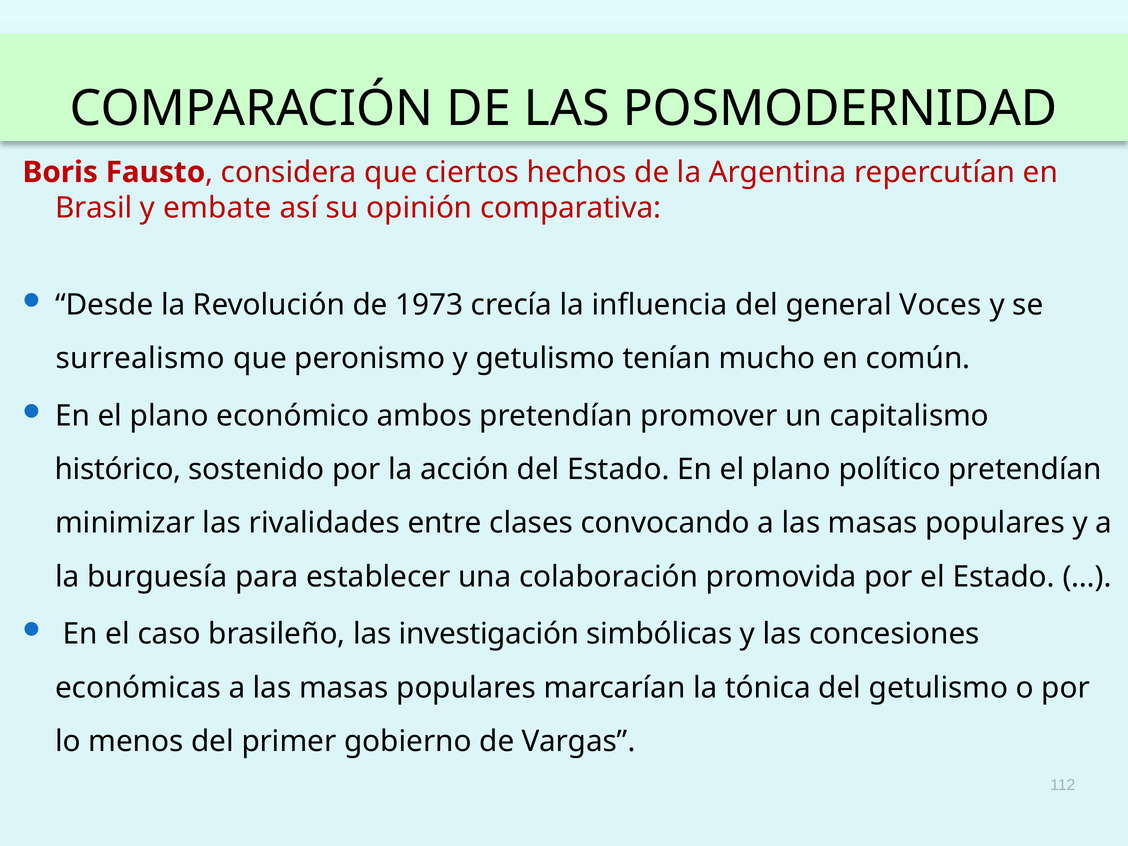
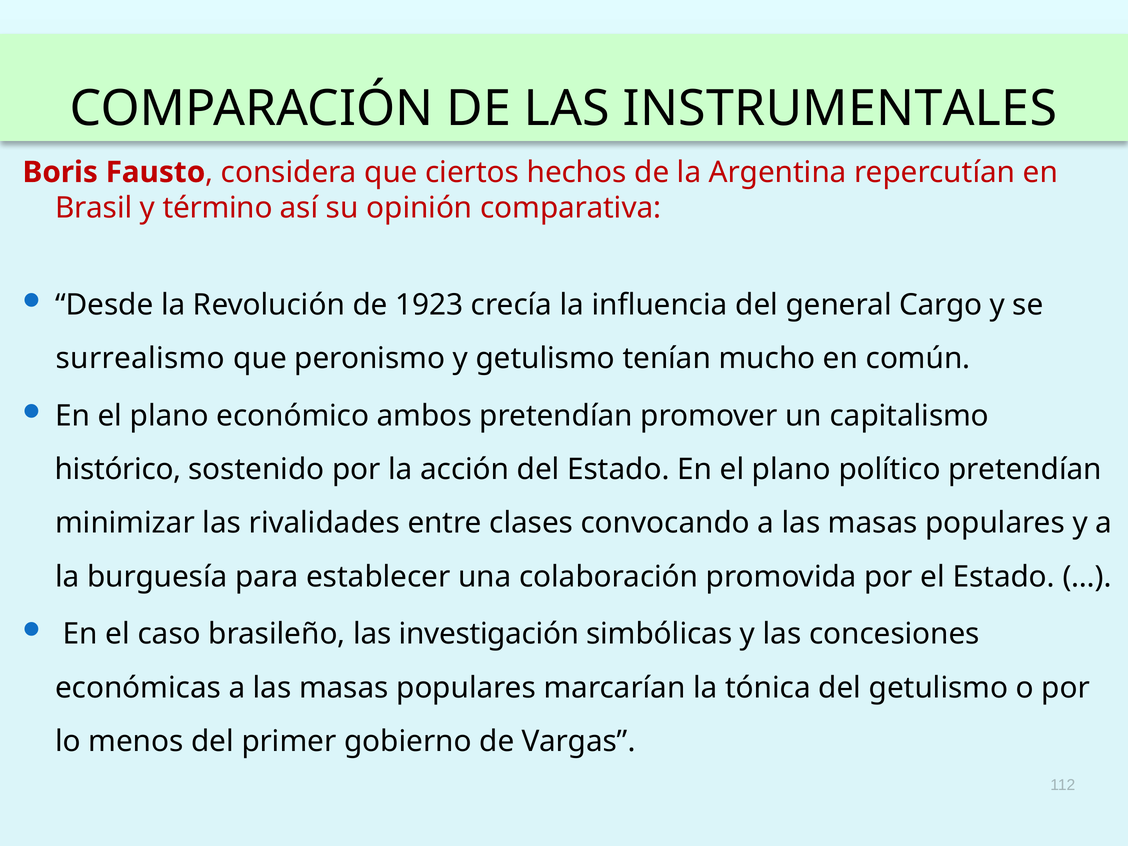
POSMODERNIDAD: POSMODERNIDAD -> INSTRUMENTALES
embate: embate -> término
1973: 1973 -> 1923
Voces: Voces -> Cargo
